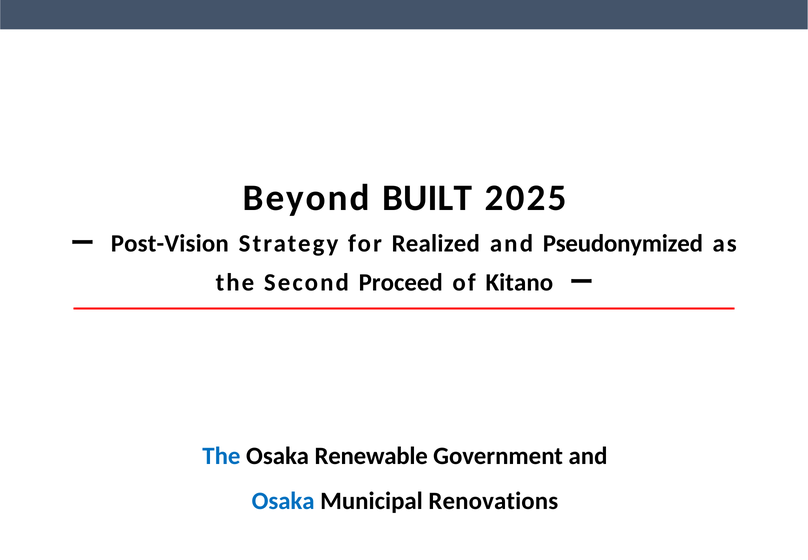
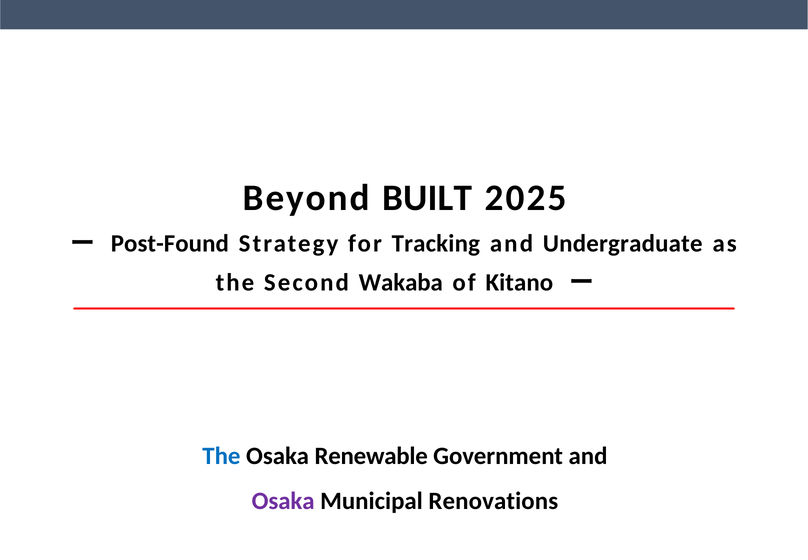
Post-Vision: Post-Vision -> Post-Found
Realized: Realized -> Tracking
Pseudonymized: Pseudonymized -> Undergraduate
Proceed: Proceed -> Wakaba
Osaka at (283, 500) colour: blue -> purple
